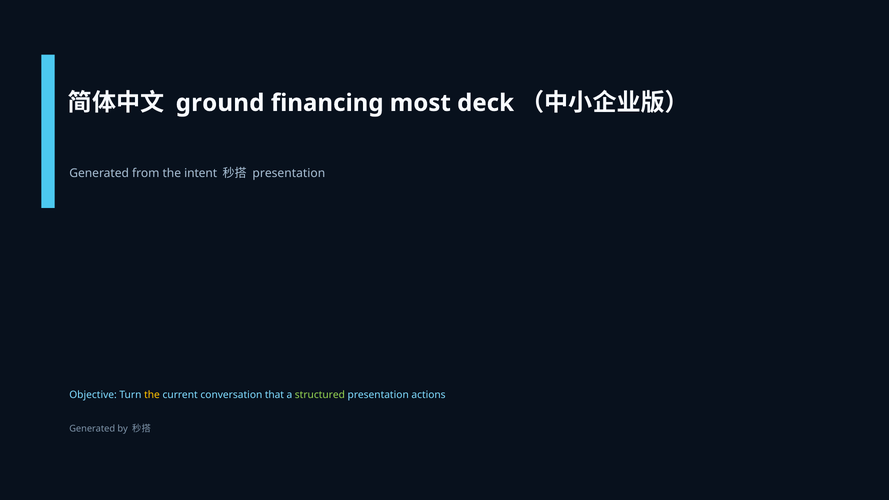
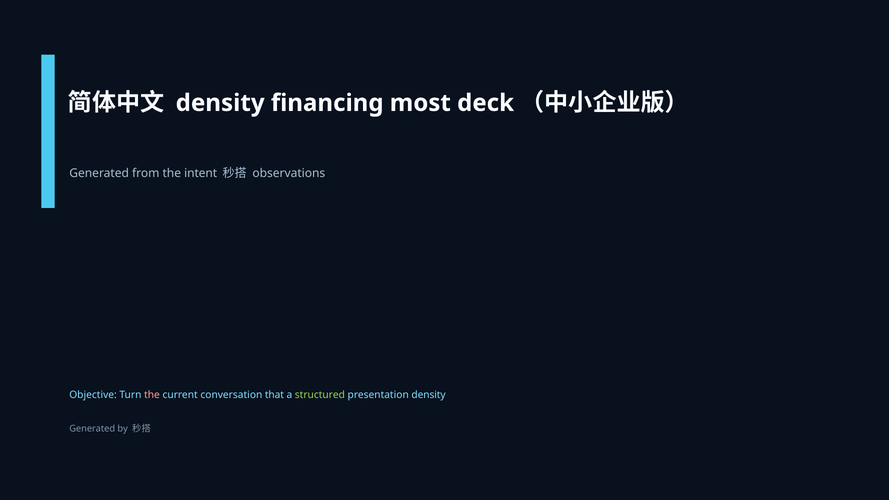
ground at (220, 103): ground -> density
presentation at (289, 174): presentation -> observations
the at (152, 395) colour: yellow -> pink
presentation actions: actions -> density
